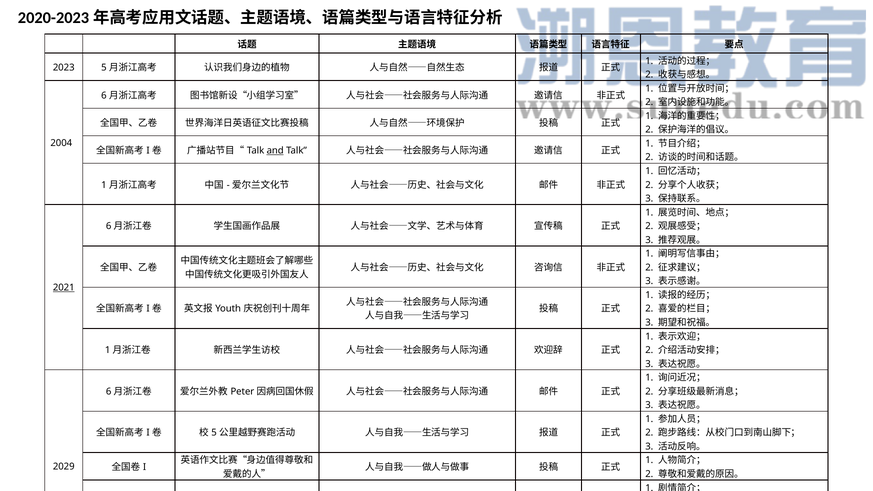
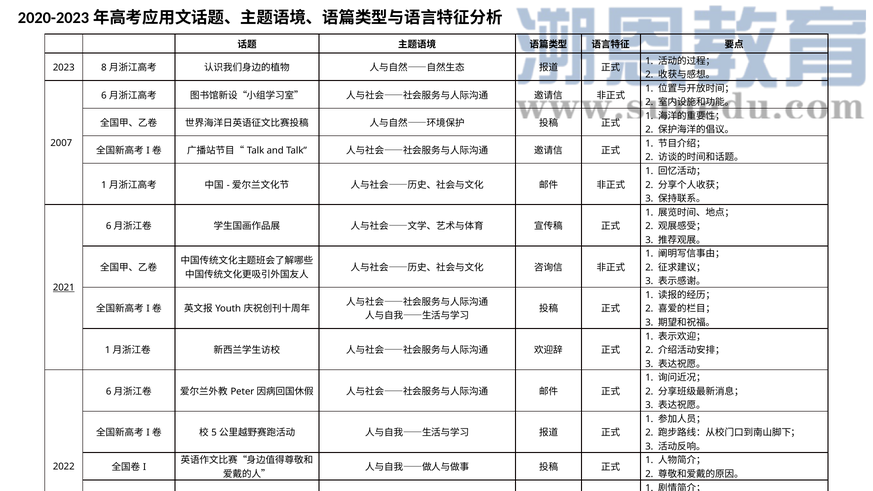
2023 5: 5 -> 8
2004: 2004 -> 2007
and underline: present -> none
2029: 2029 -> 2022
